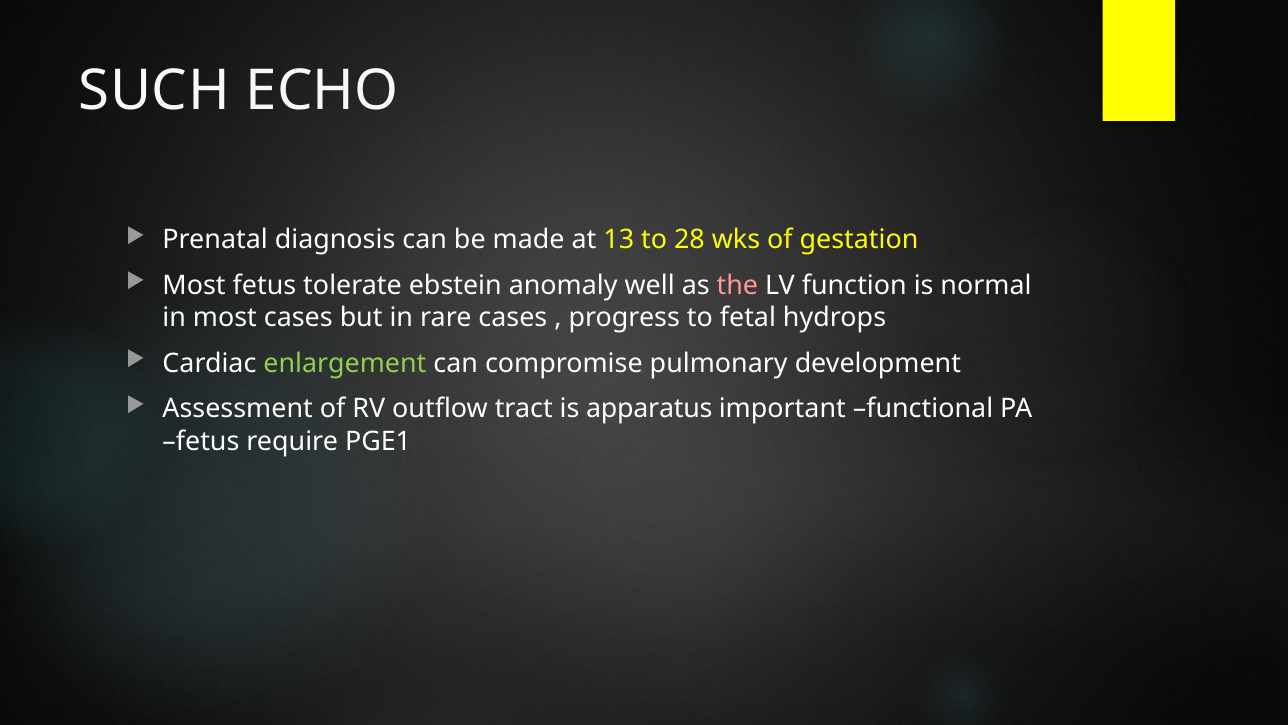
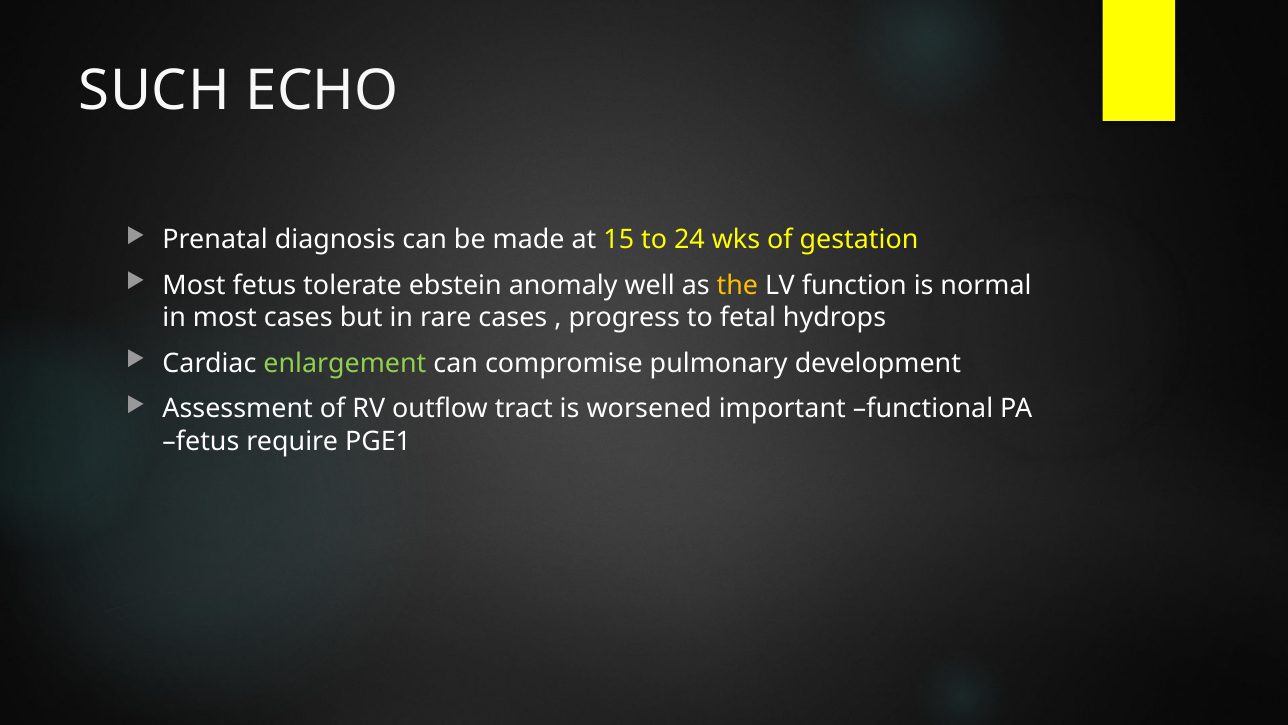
13: 13 -> 15
28: 28 -> 24
the colour: pink -> yellow
apparatus: apparatus -> worsened
